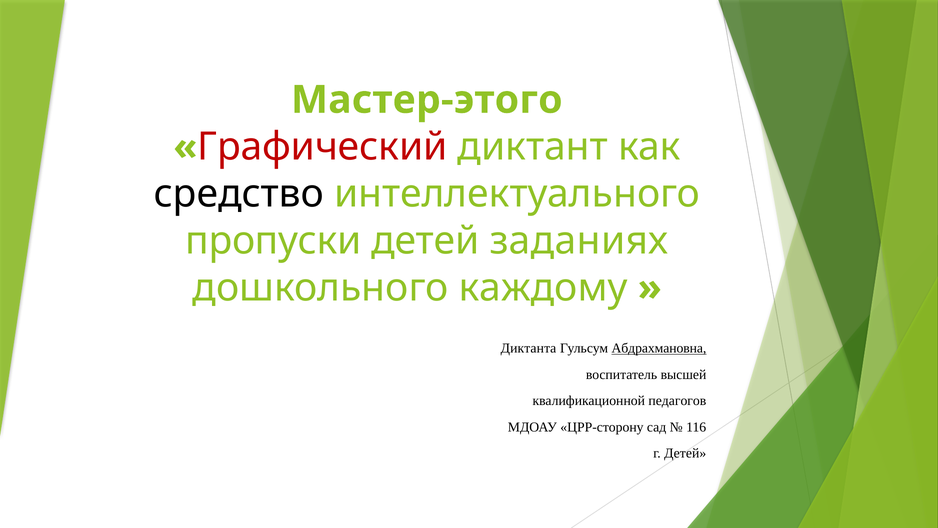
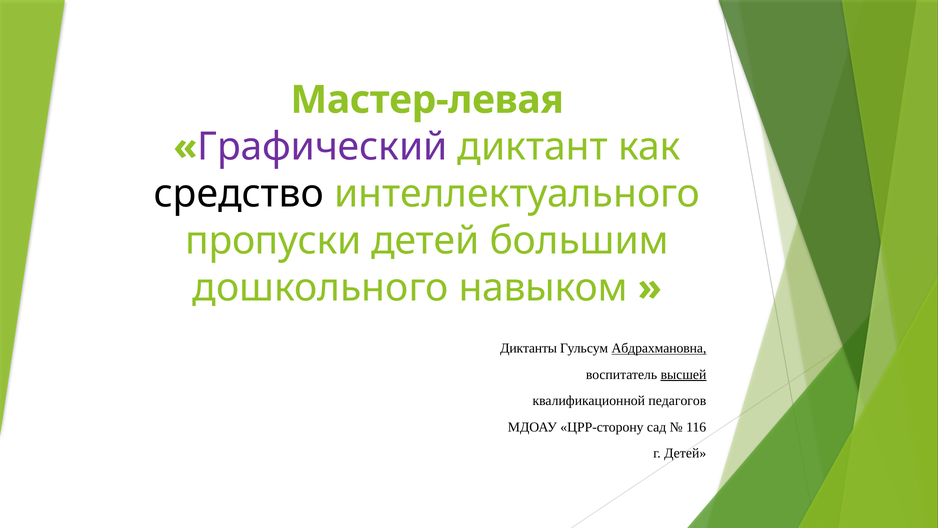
Мастер-этого: Мастер-этого -> Мастер-левая
Графический colour: red -> purple
заданиях: заданиях -> большим
каждому: каждому -> навыком
Диктанта: Диктанта -> Диктанты
высшей underline: none -> present
